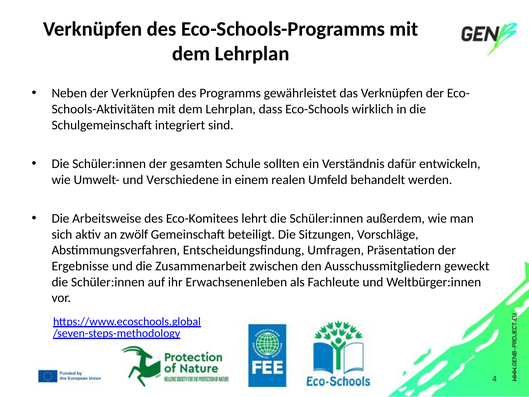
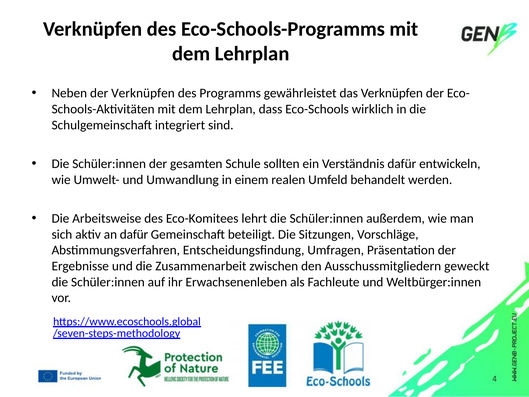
Verschiedene: Verschiedene -> Umwandlung
an zwölf: zwölf -> dafür
